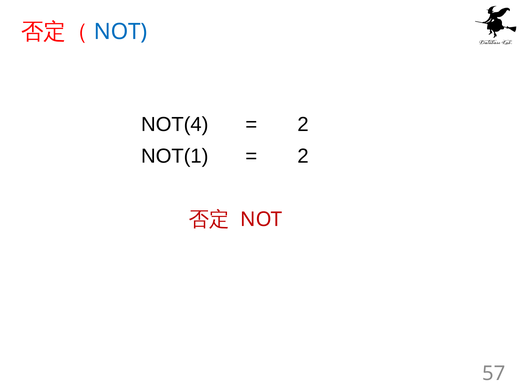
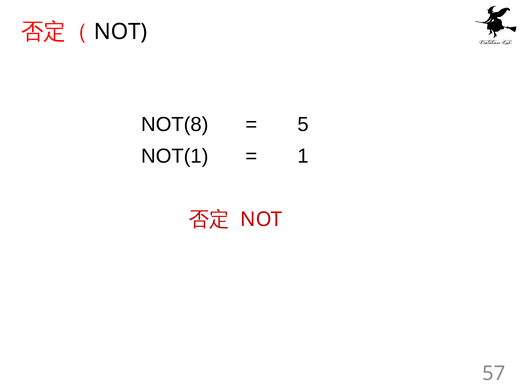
NOT at (120, 32) colour: blue -> black
NOT(4: NOT(4 -> NOT(8
2 at (303, 124): 2 -> 5
2 at (303, 156): 2 -> 1
